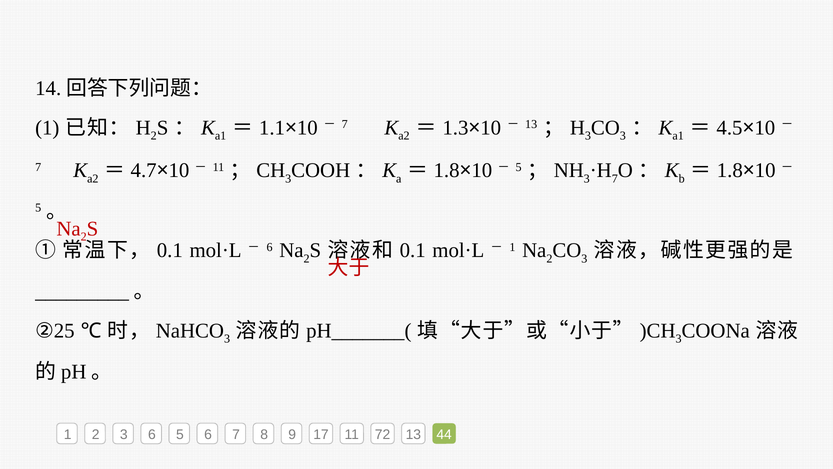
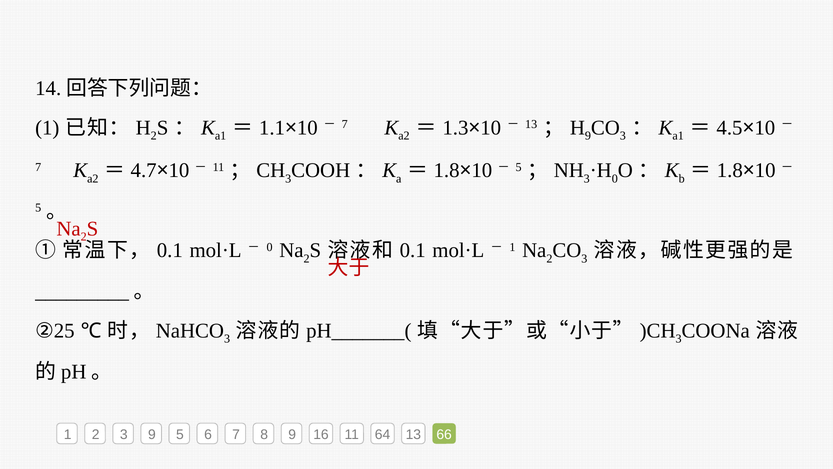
3 at (588, 136): 3 -> 9
7 at (615, 178): 7 -> 0
6 at (270, 247): 6 -> 0
3 6: 6 -> 9
17: 17 -> 16
72: 72 -> 64
44: 44 -> 66
